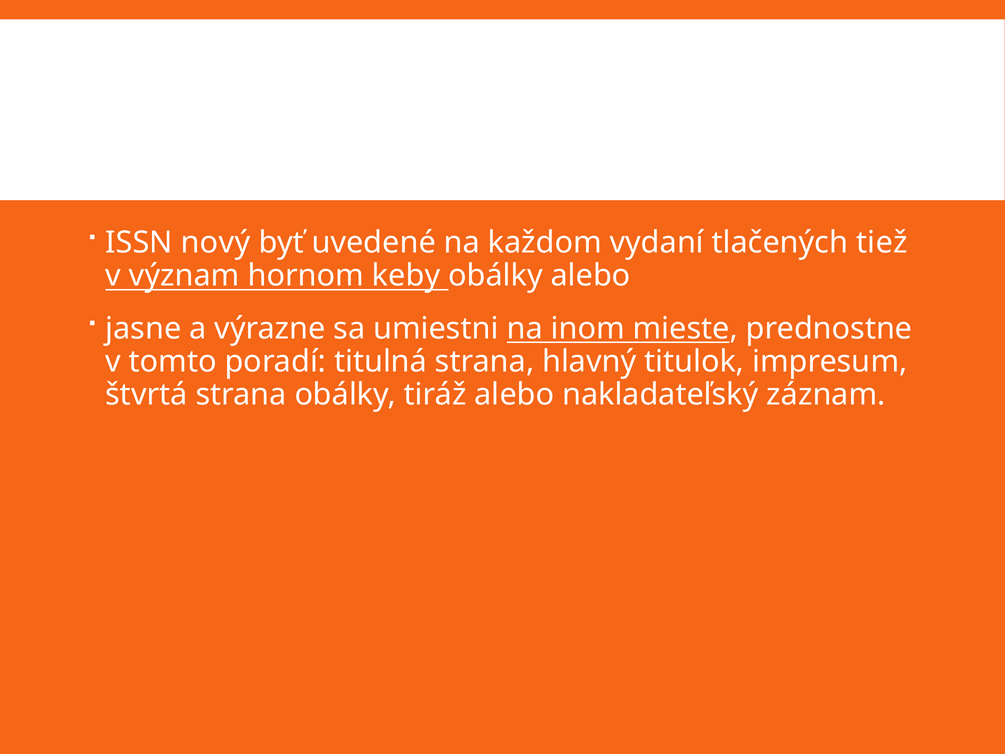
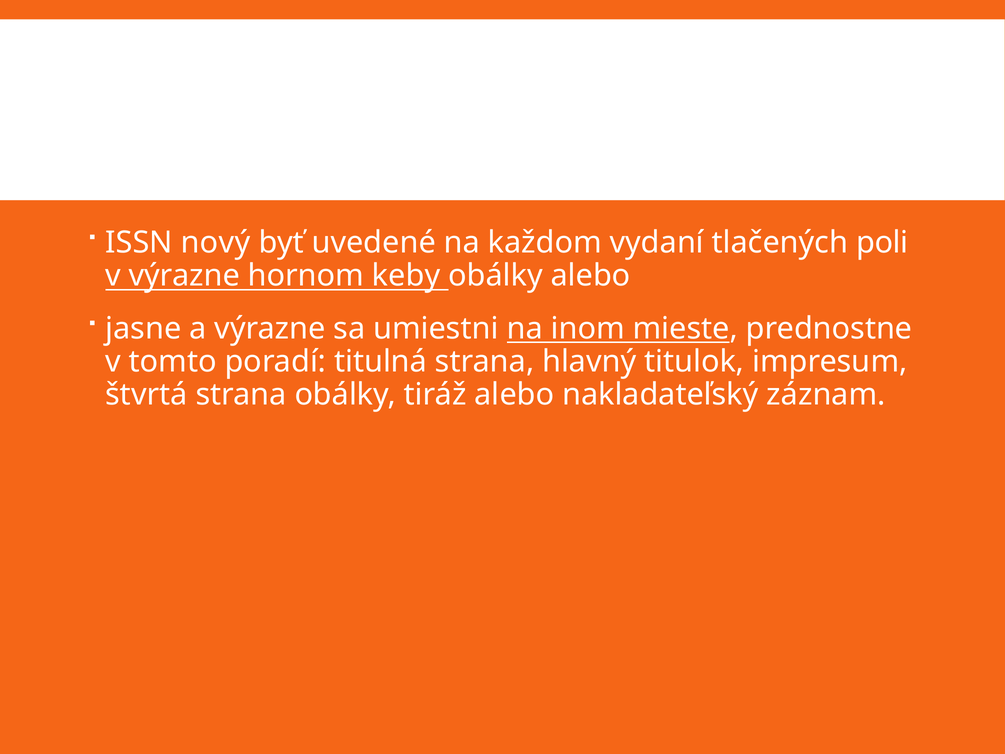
tiež: tiež -> poli
v význam: význam -> výrazne
